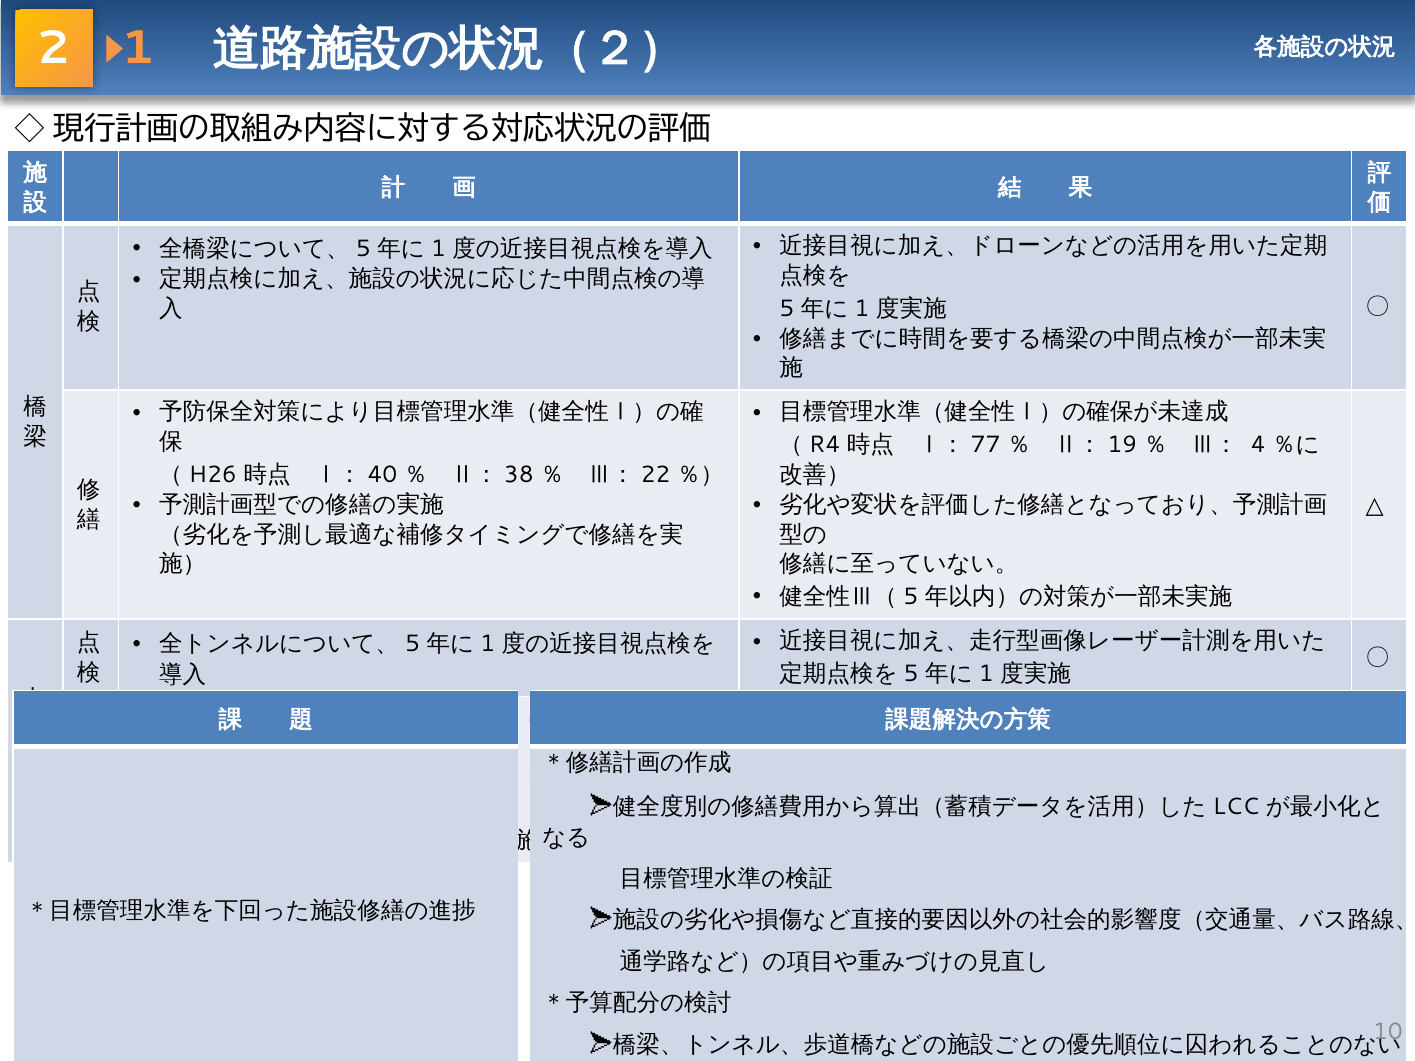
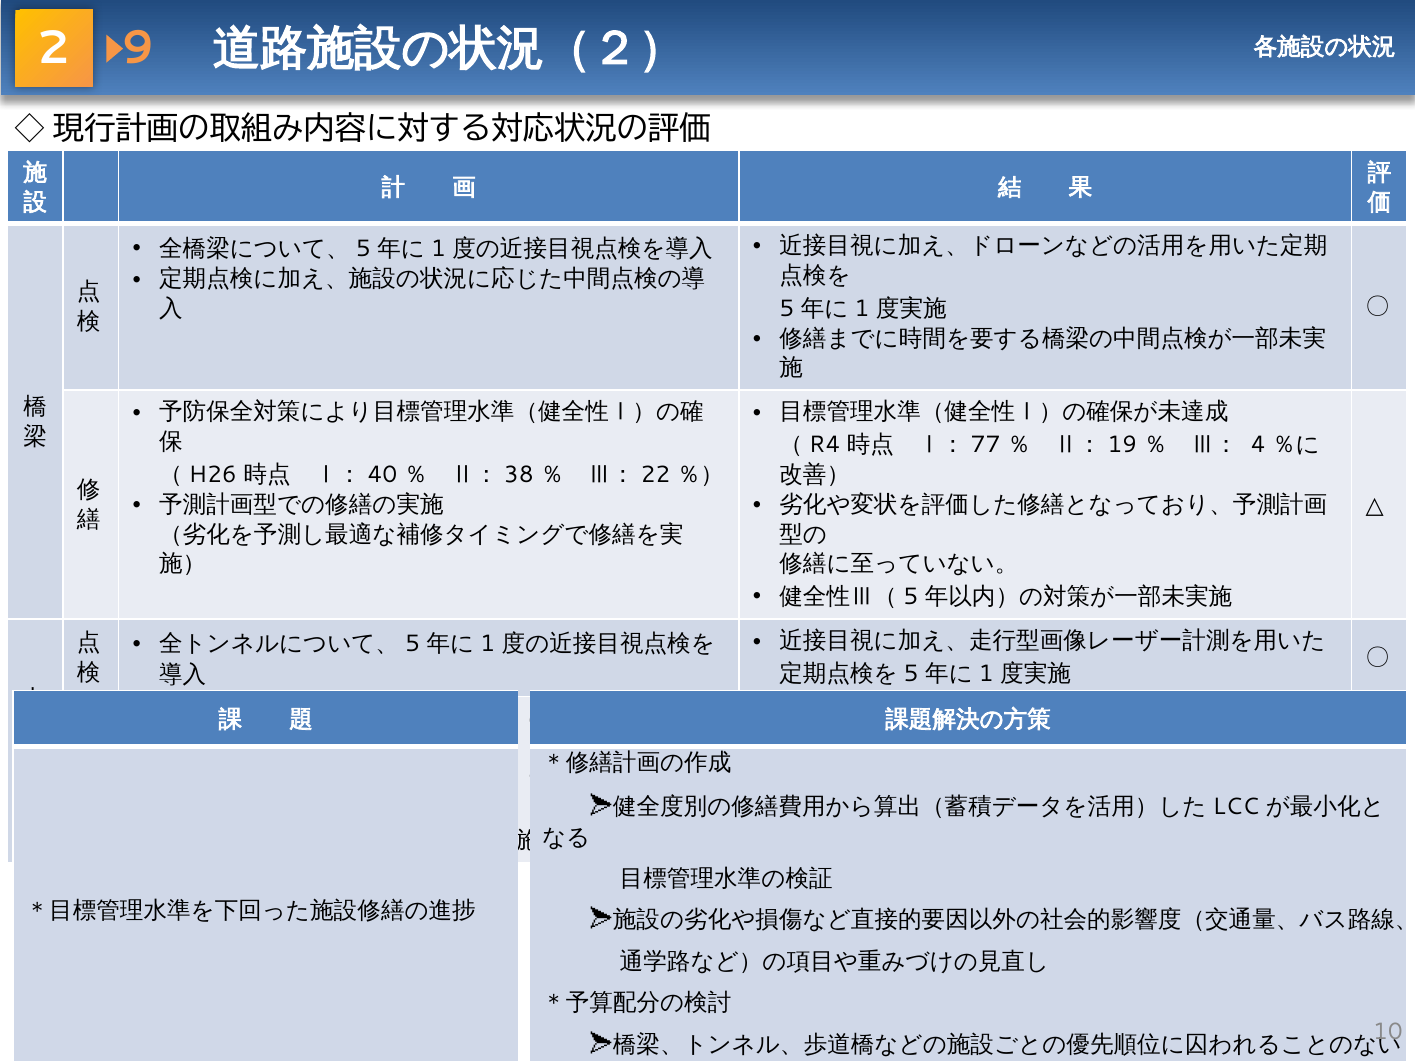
1: 1 -> 9
